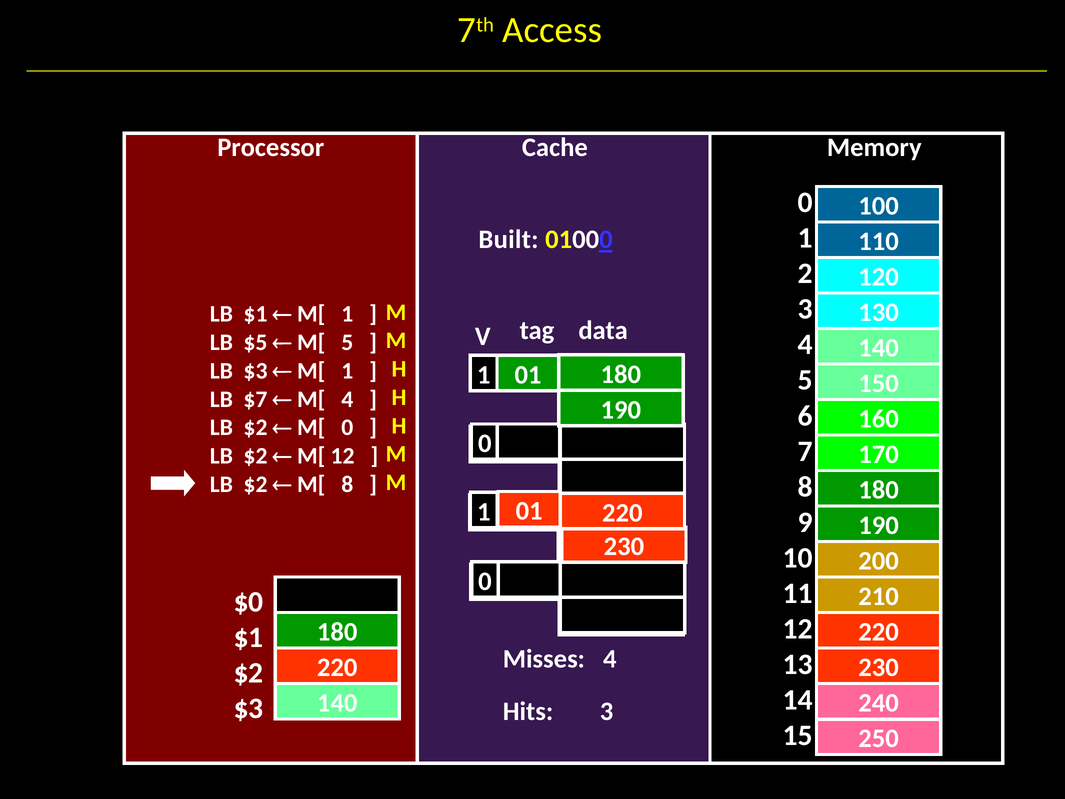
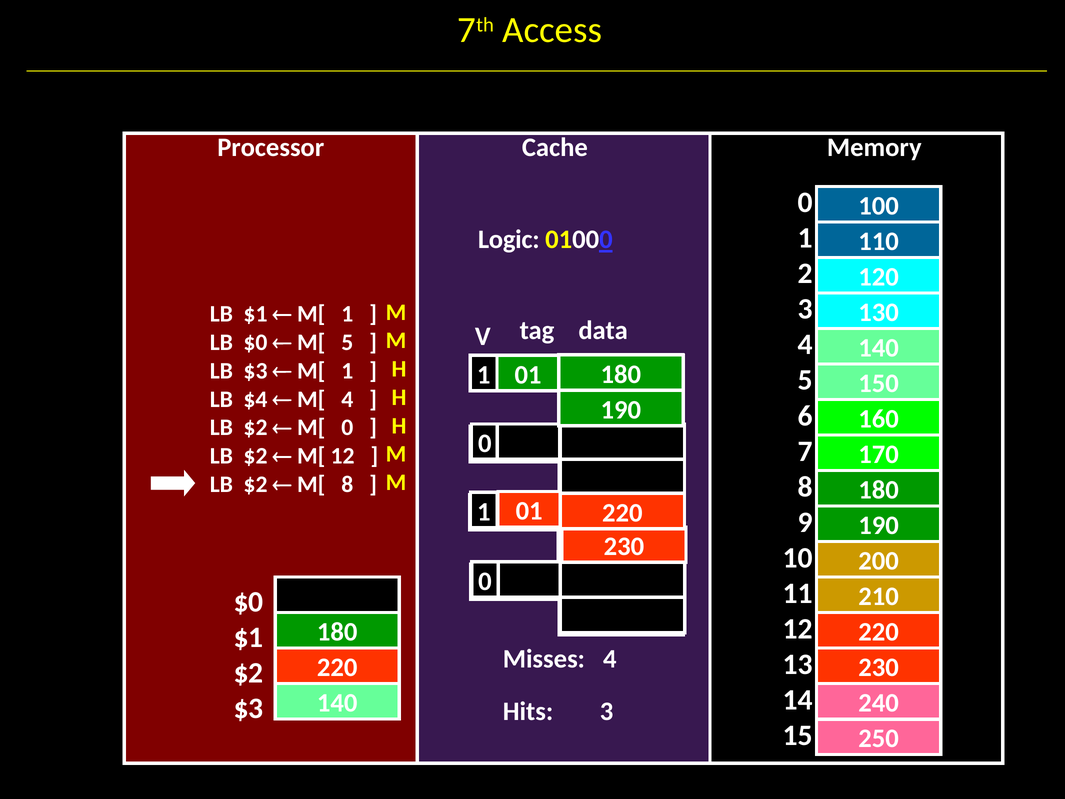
Built: Built -> Logic
LB $5: $5 -> $0
$7: $7 -> $4
